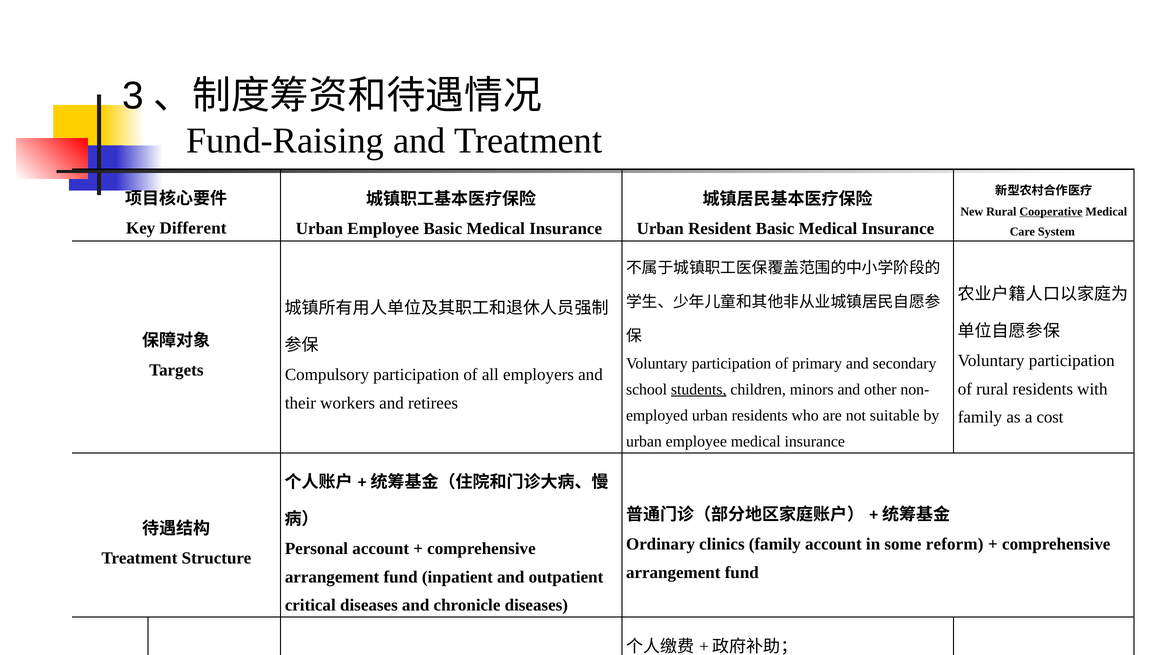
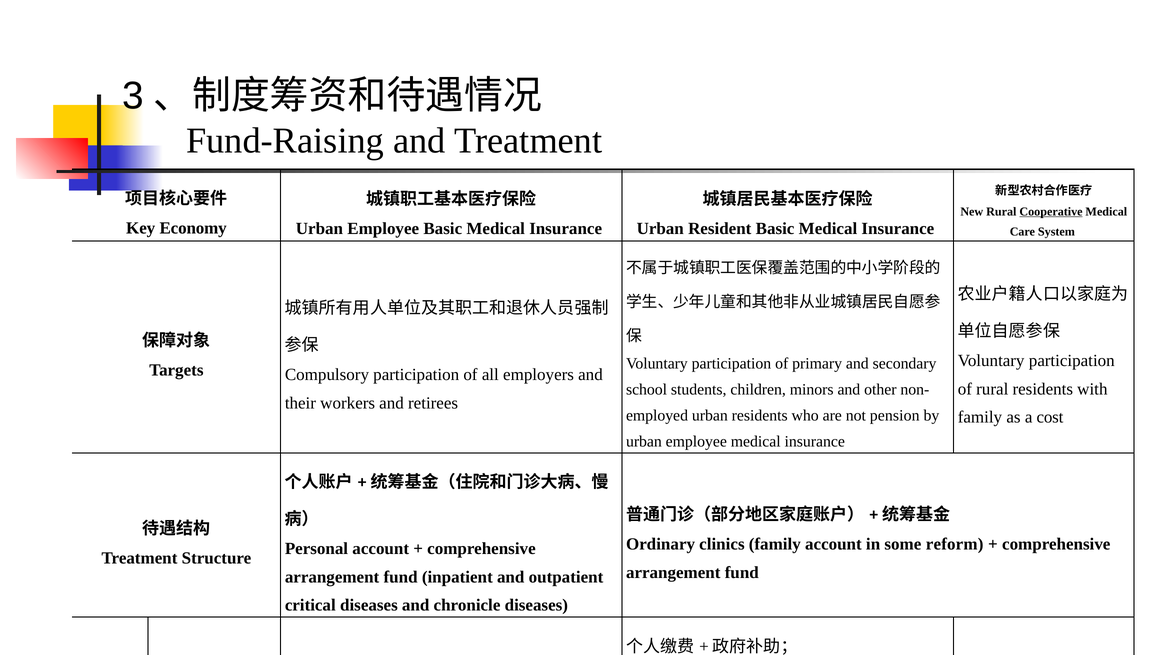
Key Different: Different -> Economy
students at (699, 390) underline: present -> none
suitable: suitable -> pension
